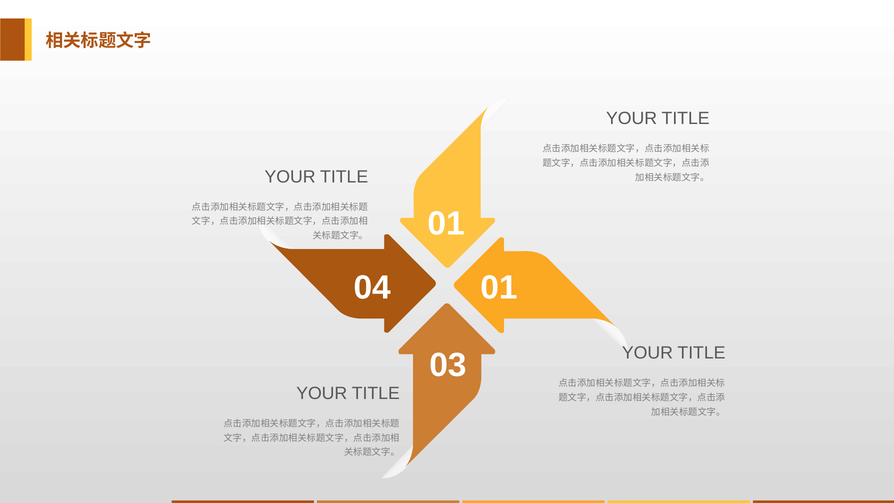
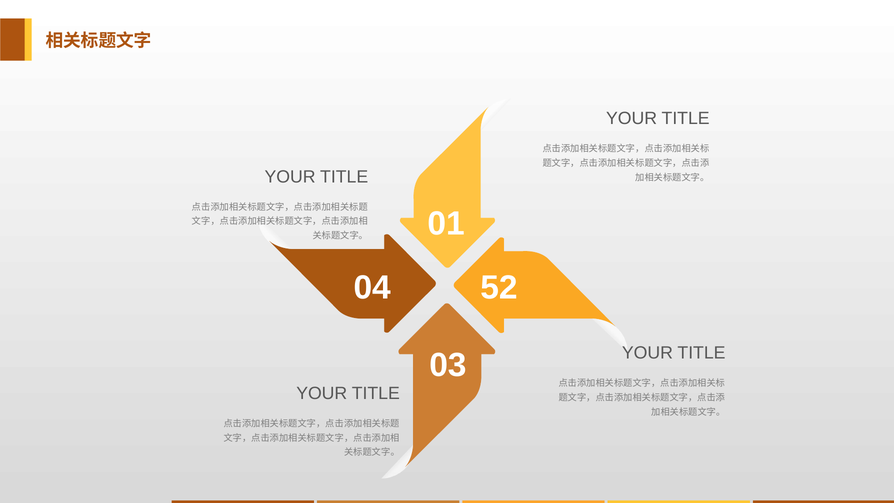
04 01: 01 -> 52
